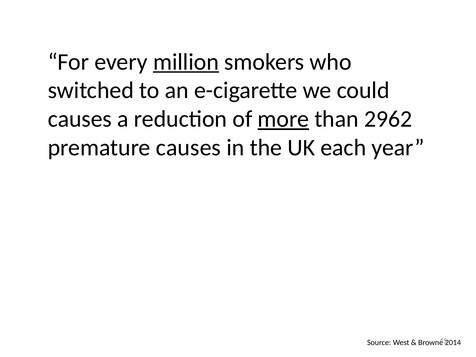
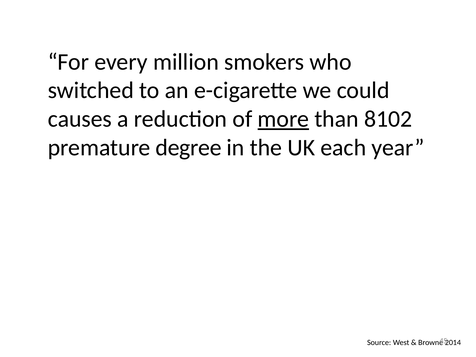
million underline: present -> none
2962: 2962 -> 8102
premature causes: causes -> degree
